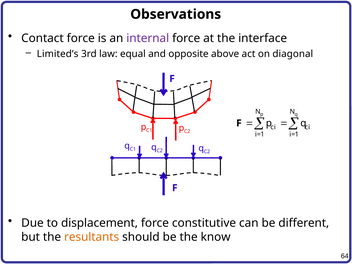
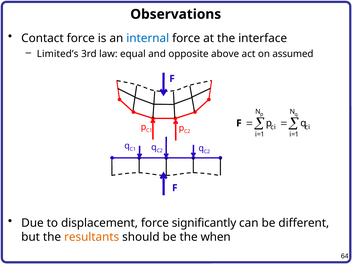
internal colour: purple -> blue
diagonal: diagonal -> assumed
constitutive: constitutive -> significantly
know: know -> when
